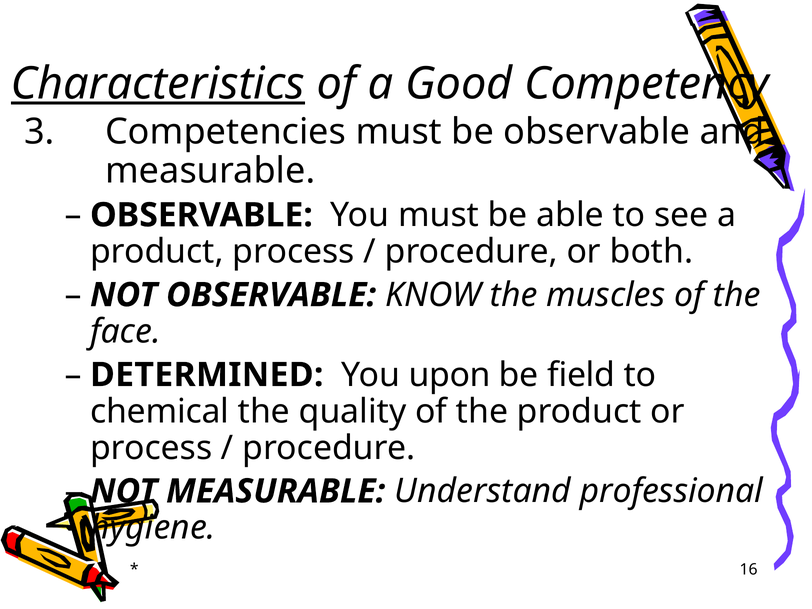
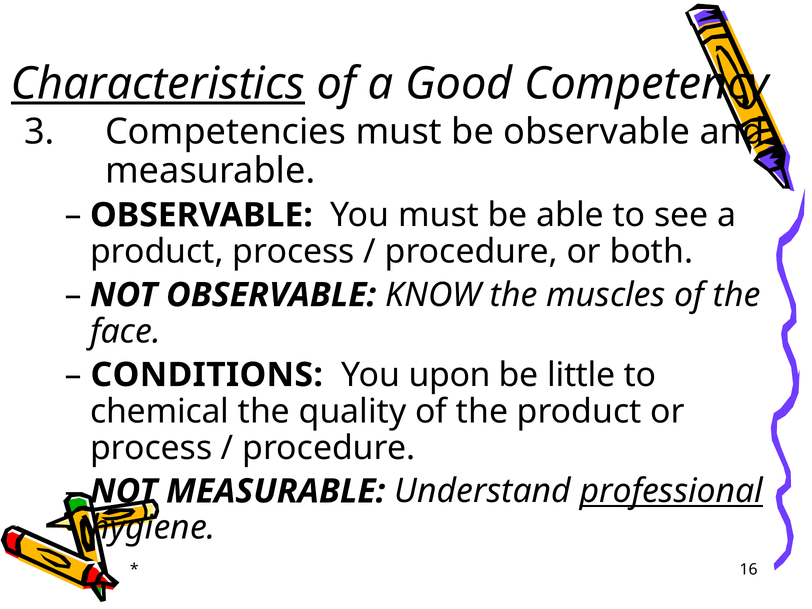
DETERMINED: DETERMINED -> CONDITIONS
field: field -> little
professional underline: none -> present
